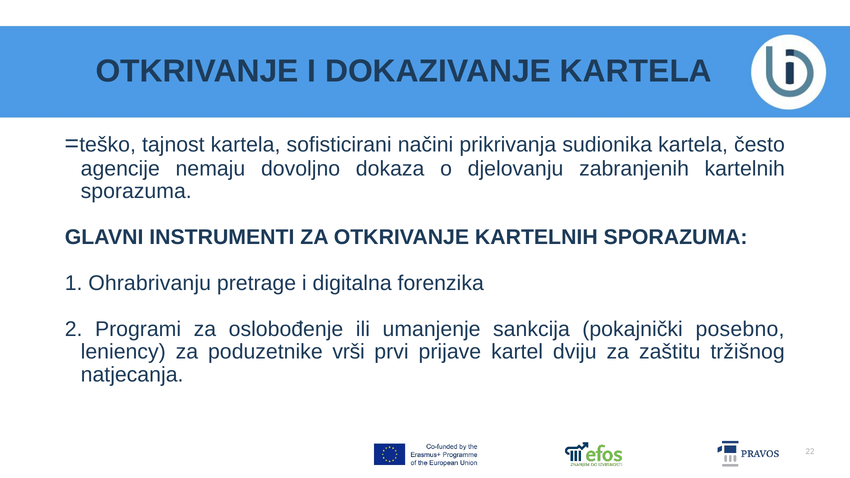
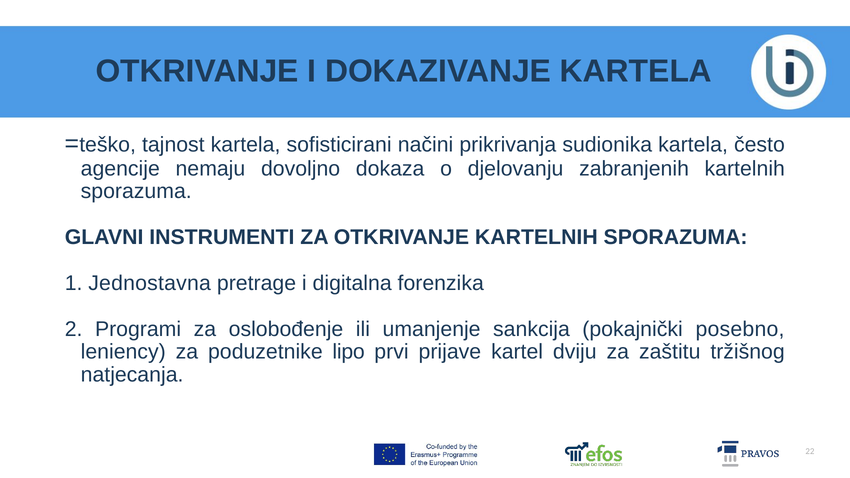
Ohrabrivanju: Ohrabrivanju -> Jednostavna
vrši: vrši -> lipo
